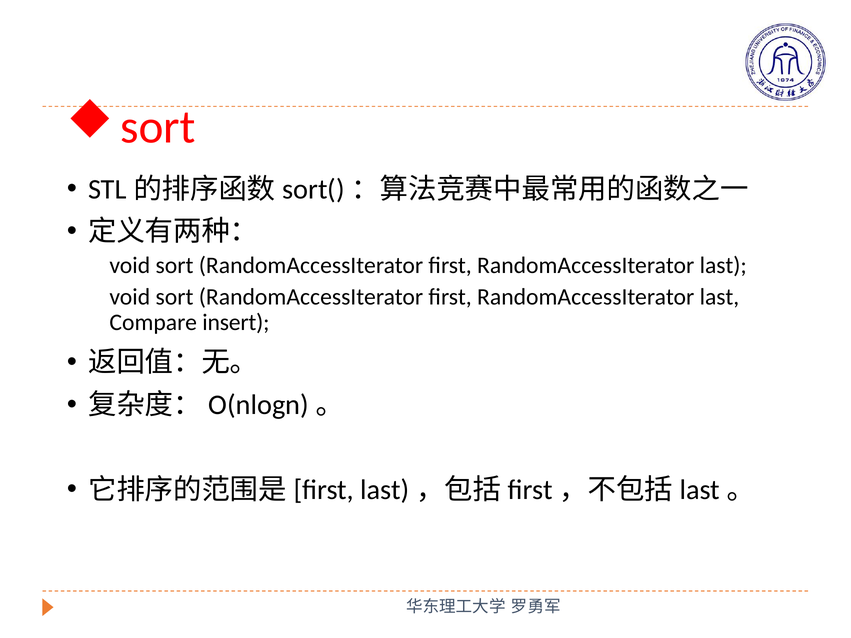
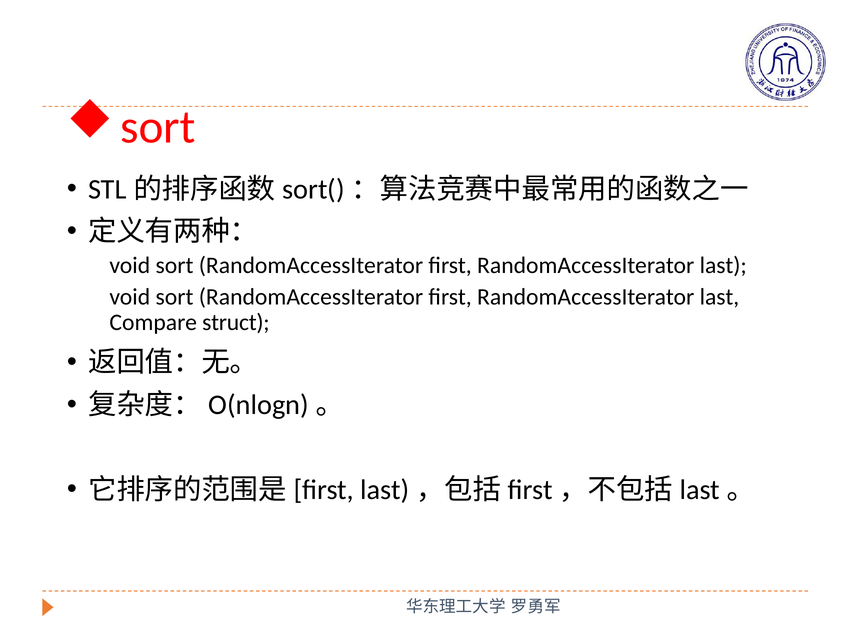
insert: insert -> struct
